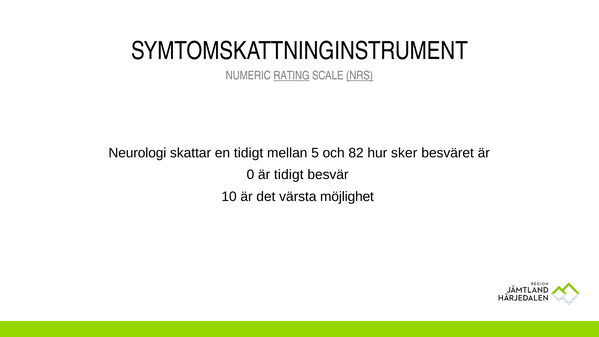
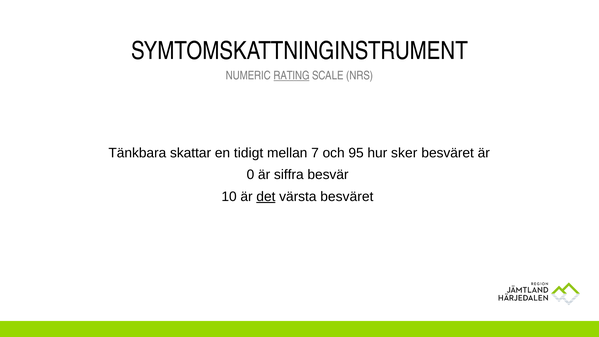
NRS underline: present -> none
Neurologi: Neurologi -> Tänkbara
5: 5 -> 7
82: 82 -> 95
är tidigt: tidigt -> siffra
det underline: none -> present
värsta möjlighet: möjlighet -> besväret
